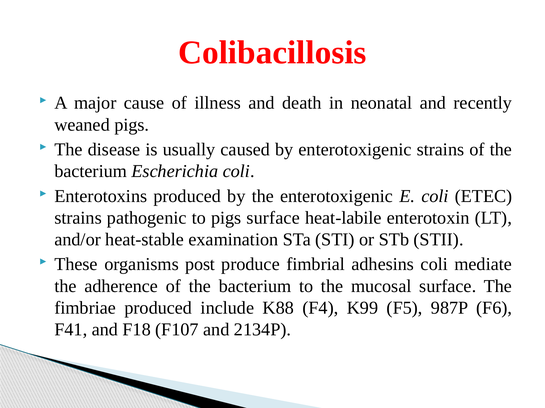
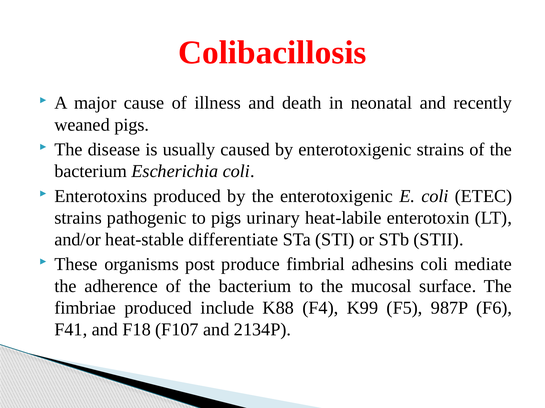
pigs surface: surface -> urinary
examination: examination -> differentiate
